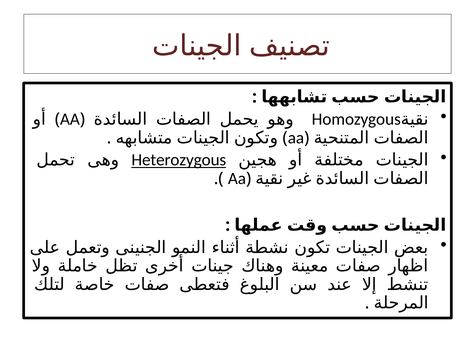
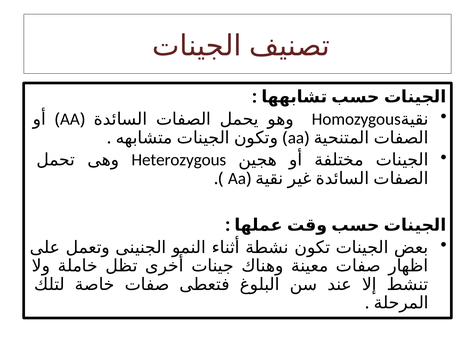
Heterozygous underline: present -> none
